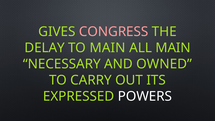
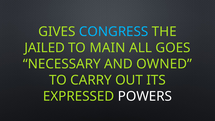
CONGRESS colour: pink -> light blue
DELAY: DELAY -> JAILED
ALL MAIN: MAIN -> GOES
